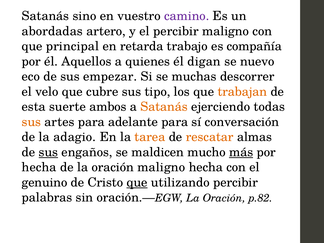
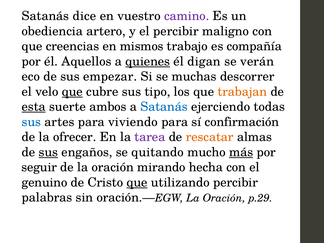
sino: sino -> dice
abordadas: abordadas -> obediencia
principal: principal -> creencias
retarda: retarda -> mismos
quienes underline: none -> present
nuevo: nuevo -> verán
que at (72, 92) underline: none -> present
esta underline: none -> present
Satanás at (164, 107) colour: orange -> blue
sus at (31, 122) colour: orange -> blue
adelante: adelante -> viviendo
conversación: conversación -> confirmación
adagio: adagio -> ofrecer
tarea colour: orange -> purple
maldicen: maldicen -> quitando
hecha at (39, 167): hecha -> seguir
oración maligno: maligno -> mirando
p.82: p.82 -> p.29
